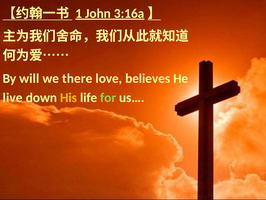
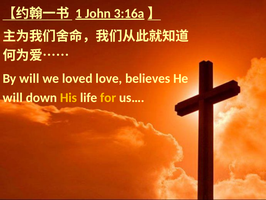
there: there -> loved
live at (13, 97): live -> will
for colour: light green -> yellow
